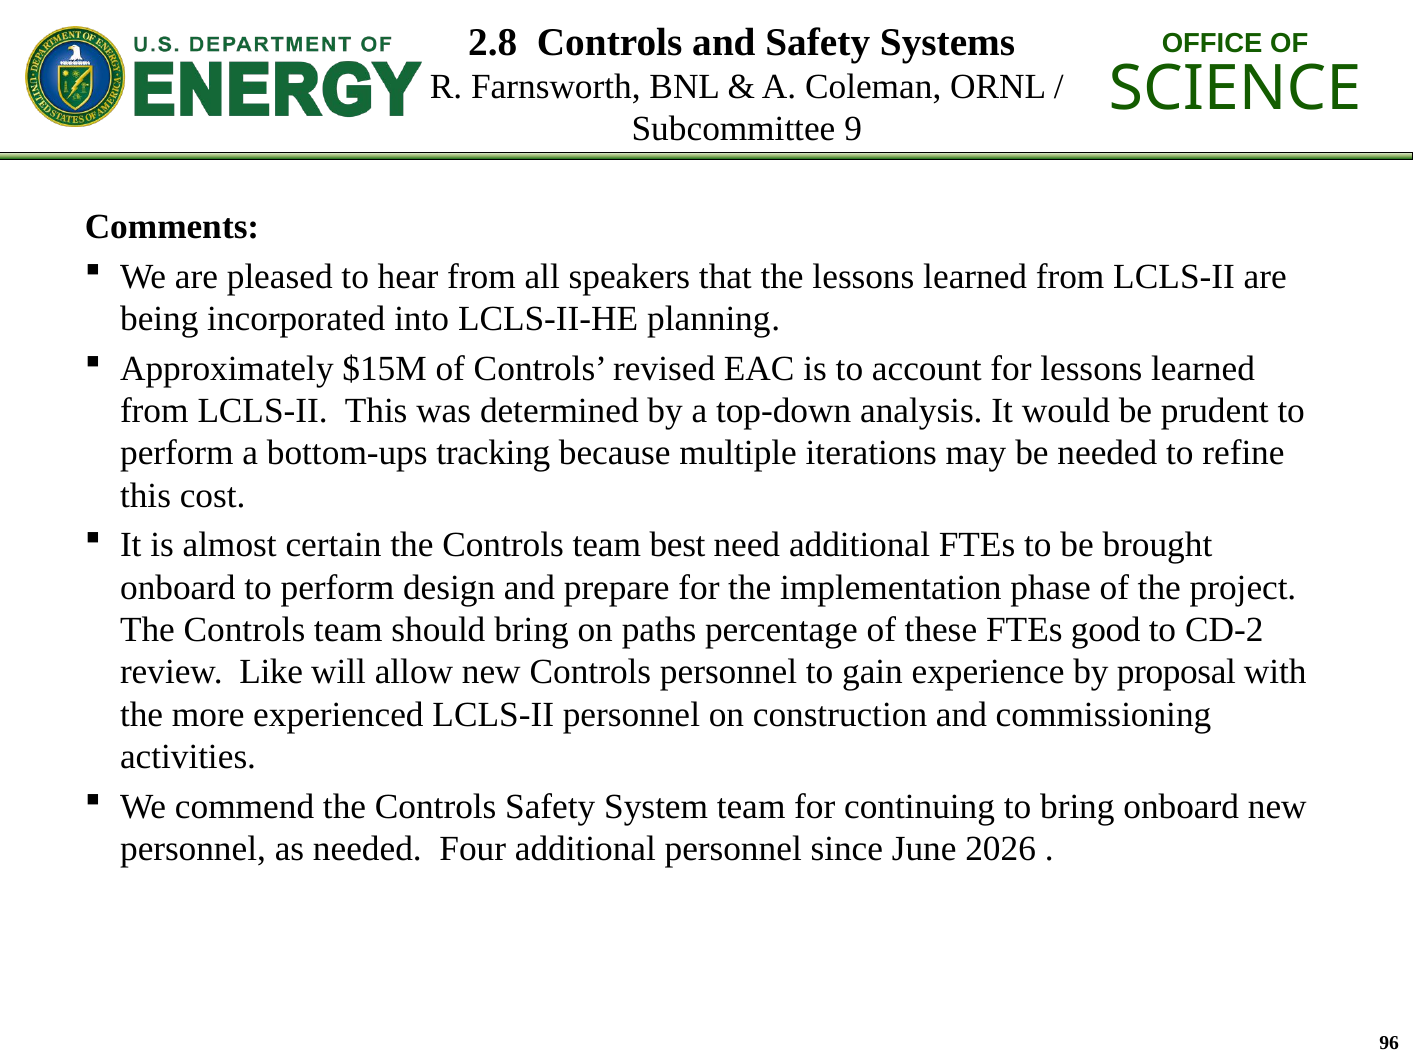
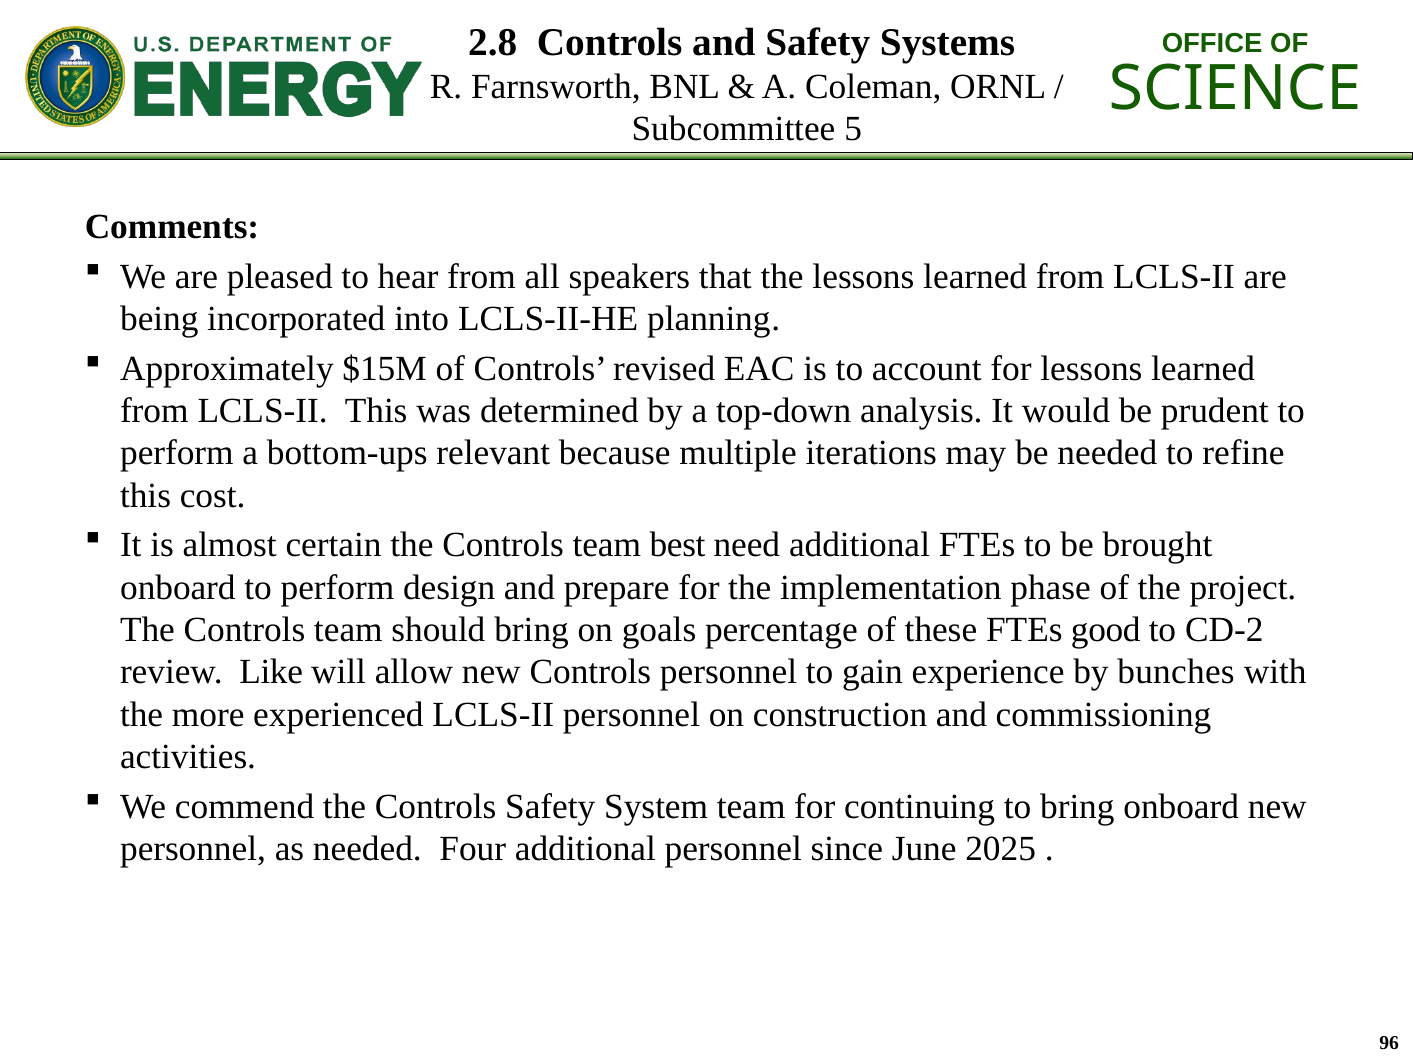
9: 9 -> 5
tracking: tracking -> relevant
paths: paths -> goals
proposal: proposal -> bunches
2026: 2026 -> 2025
